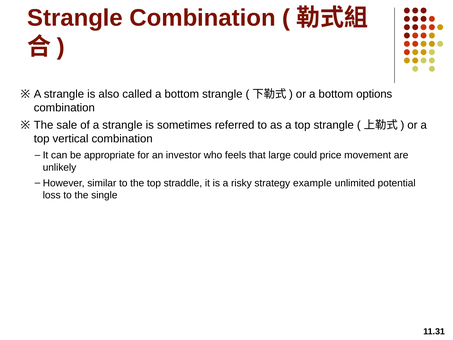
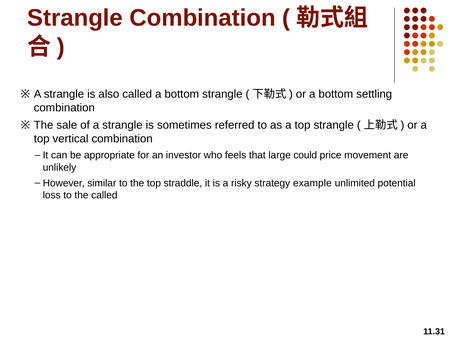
options: options -> settling
the single: single -> called
